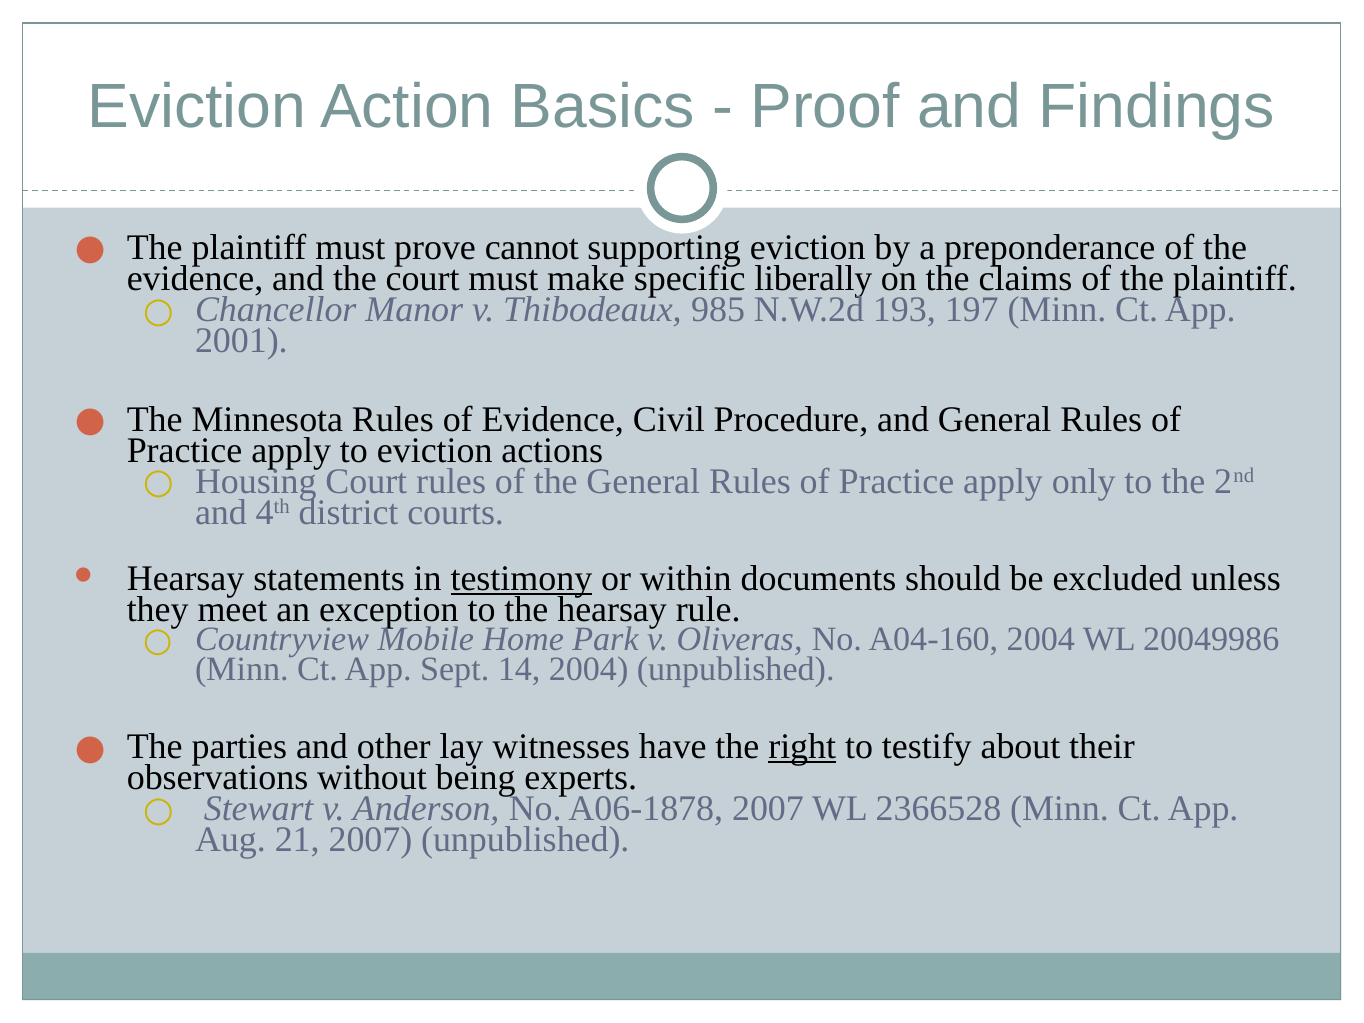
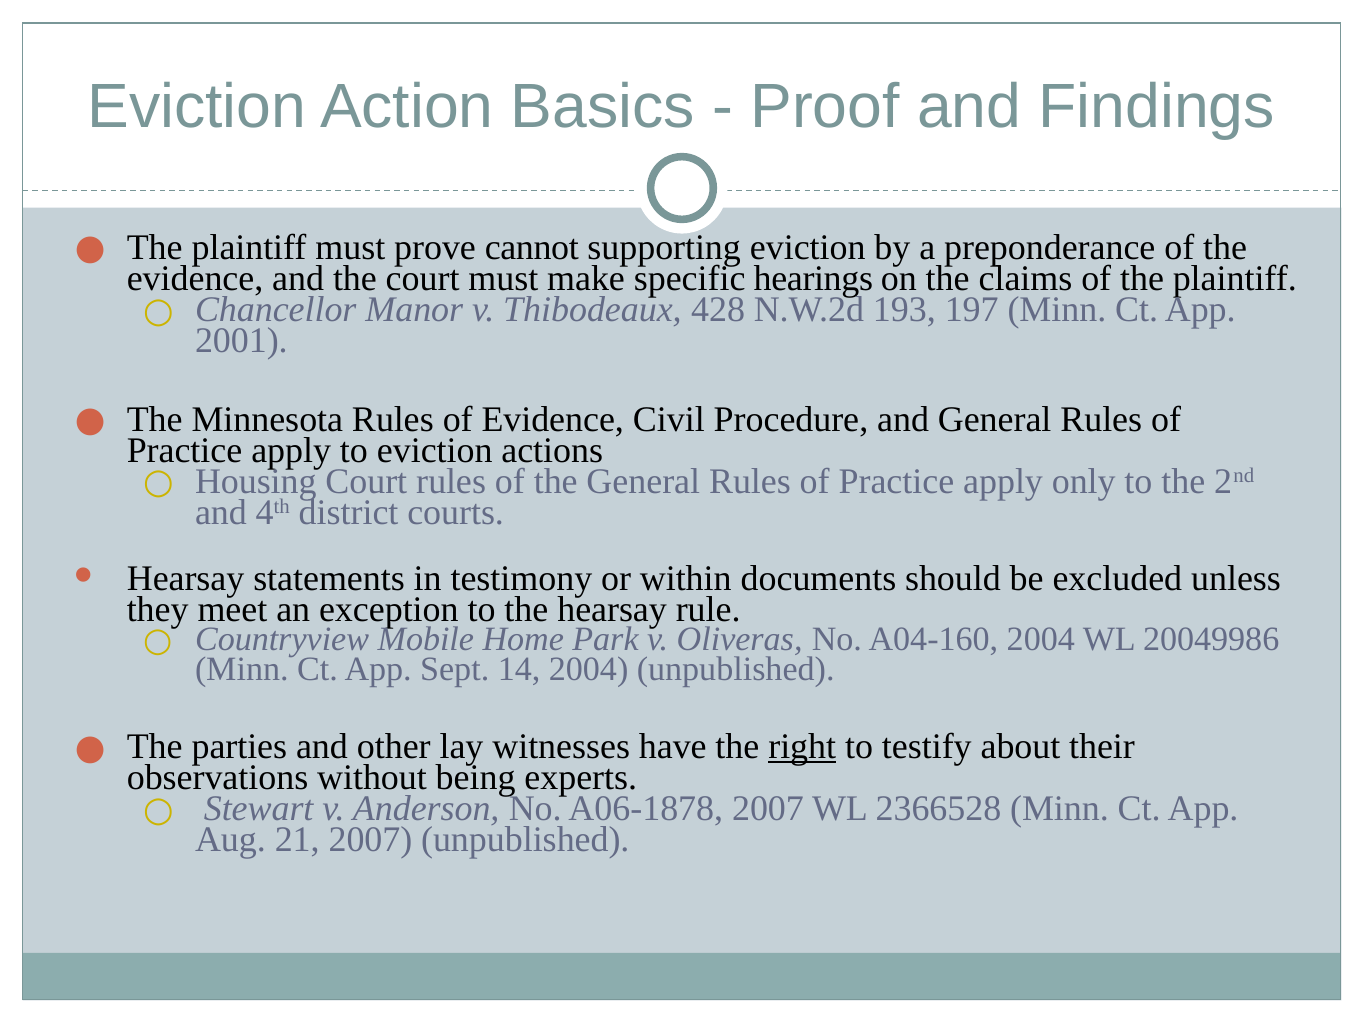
liberally: liberally -> hearings
985: 985 -> 428
testimony underline: present -> none
